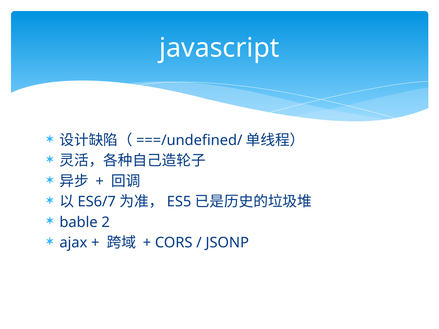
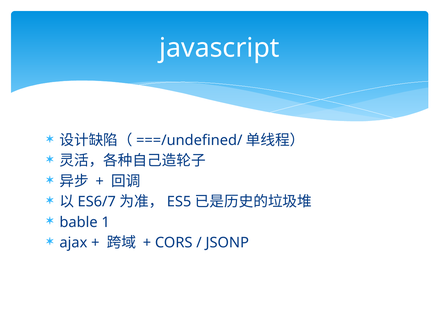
2: 2 -> 1
